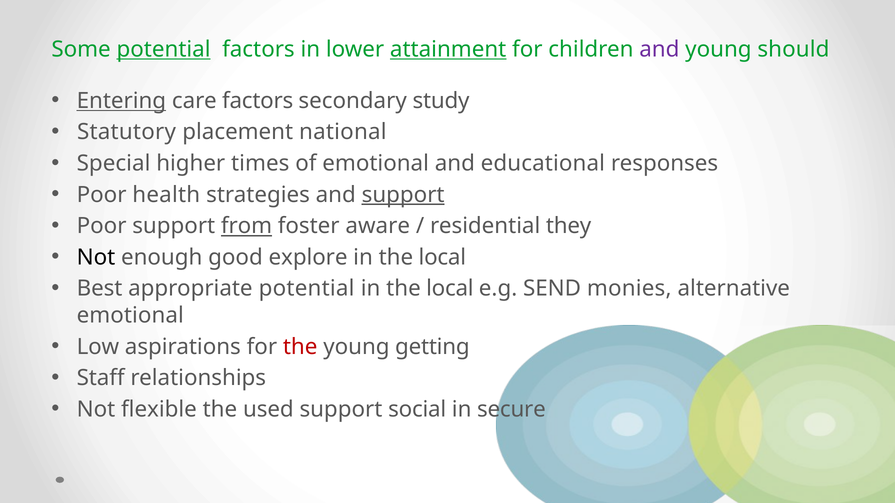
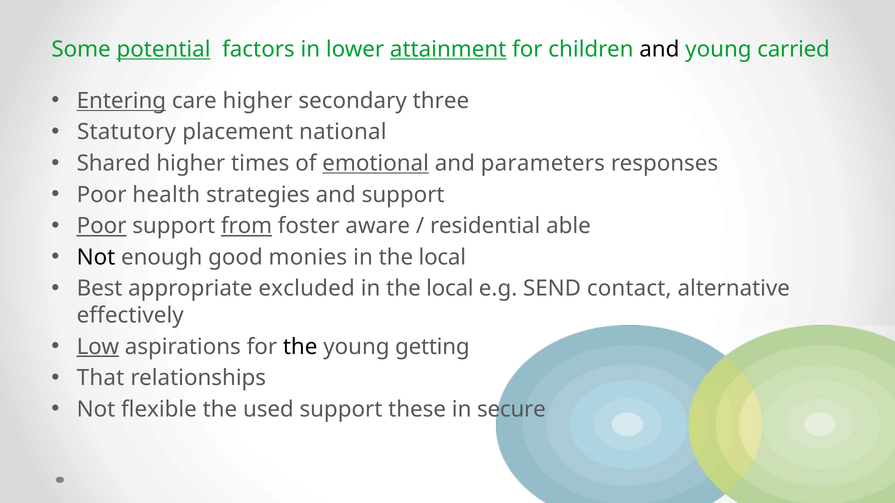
and at (659, 49) colour: purple -> black
should: should -> carried
care factors: factors -> higher
study: study -> three
Special: Special -> Shared
emotional at (376, 164) underline: none -> present
educational: educational -> parameters
support at (403, 195) underline: present -> none
Poor at (102, 226) underline: none -> present
they: they -> able
explore: explore -> monies
appropriate potential: potential -> excluded
monies: monies -> contact
emotional at (130, 316): emotional -> effectively
Low underline: none -> present
the at (300, 347) colour: red -> black
Staff: Staff -> That
social: social -> these
